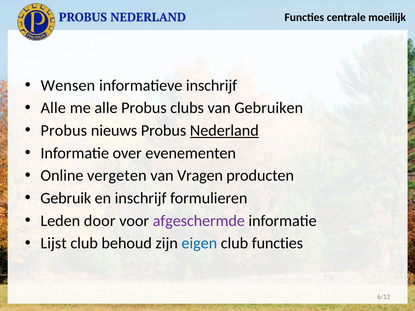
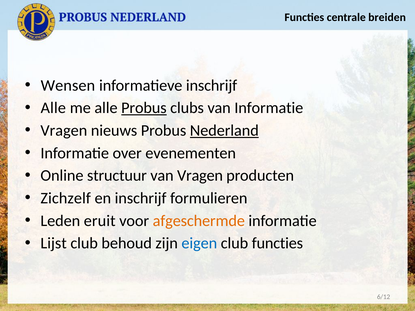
moeilijk: moeilijk -> breiden
Probus at (144, 108) underline: none -> present
van Gebruiken: Gebruiken -> Informatie
Probus at (64, 131): Probus -> Vragen
vergeten: vergeten -> structuur
Gebruik: Gebruik -> Zichzelf
door: door -> eruit
afgeschermde colour: purple -> orange
